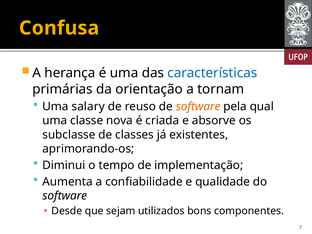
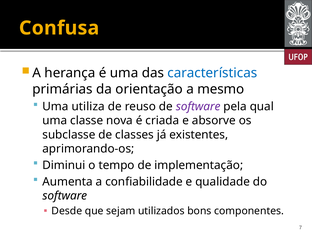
tornam: tornam -> mesmo
salary: salary -> utiliza
software at (198, 107) colour: orange -> purple
